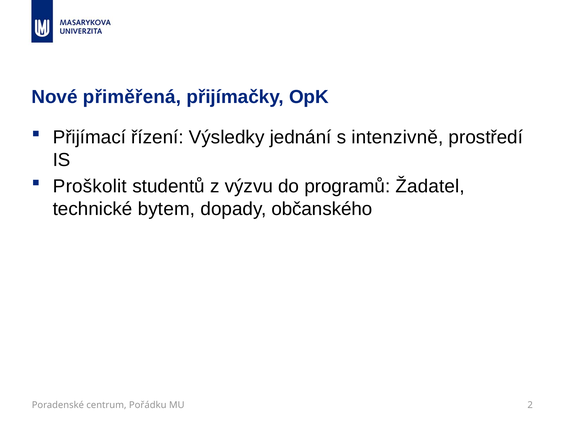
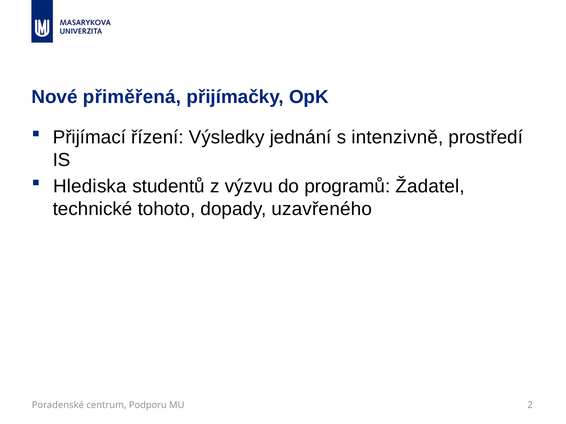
Proškolit: Proškolit -> Hlediska
bytem: bytem -> tohoto
občanského: občanského -> uzavřeného
Pořádku: Pořádku -> Podporu
